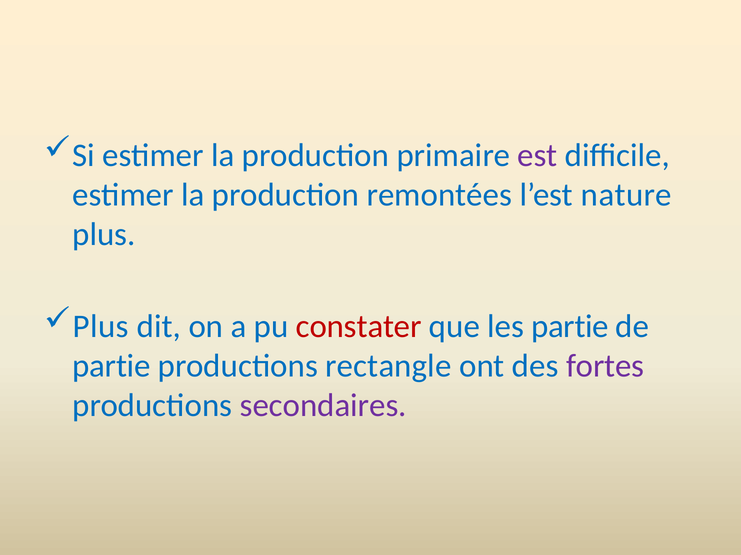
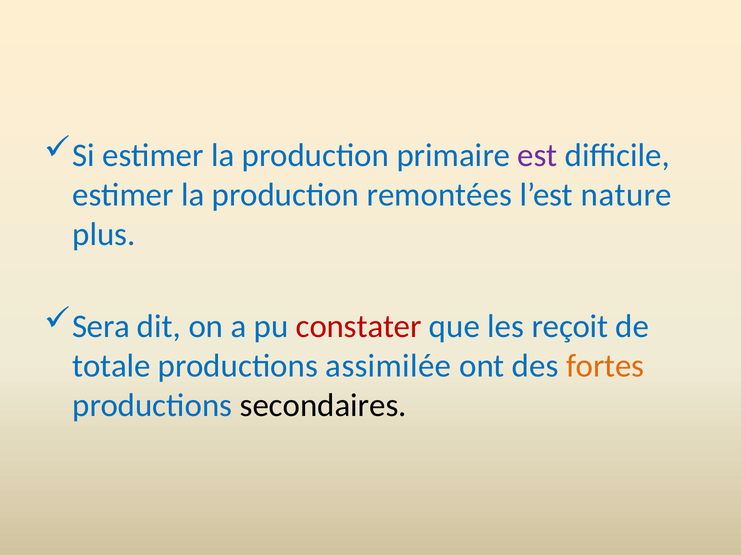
Plus at (101, 327): Plus -> Sera
les partie: partie -> reçoit
partie at (111, 366): partie -> totale
rectangle: rectangle -> assimilée
fortes colour: purple -> orange
secondaires colour: purple -> black
